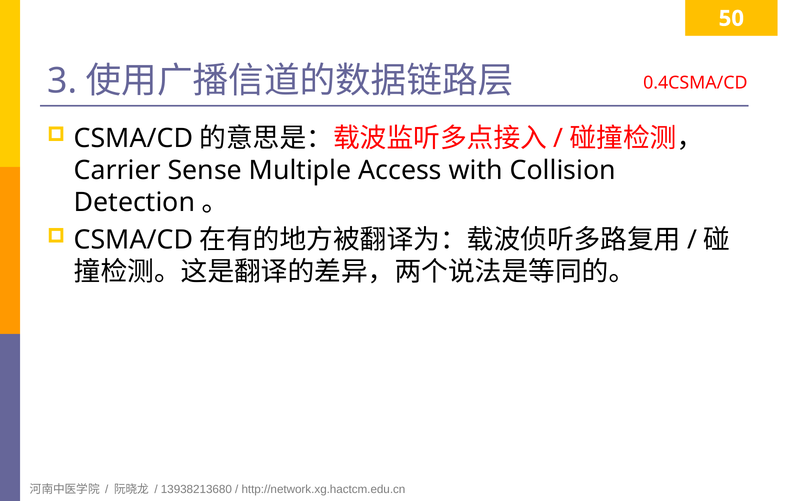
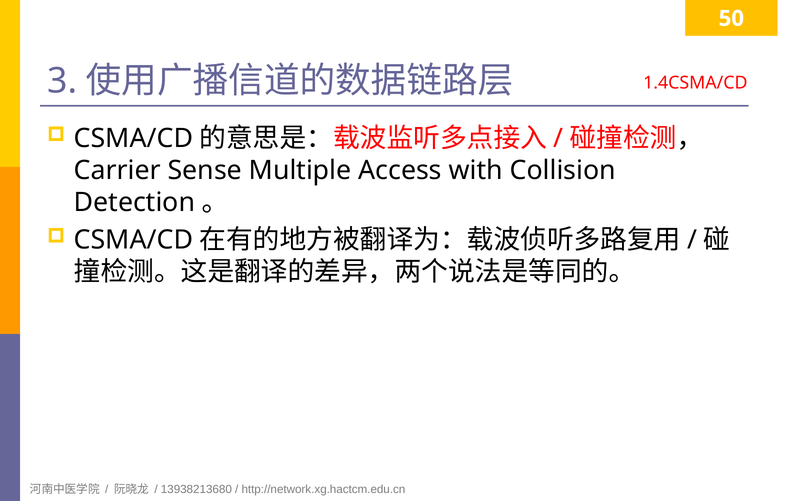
0.4CSMA/CD: 0.4CSMA/CD -> 1.4CSMA/CD
